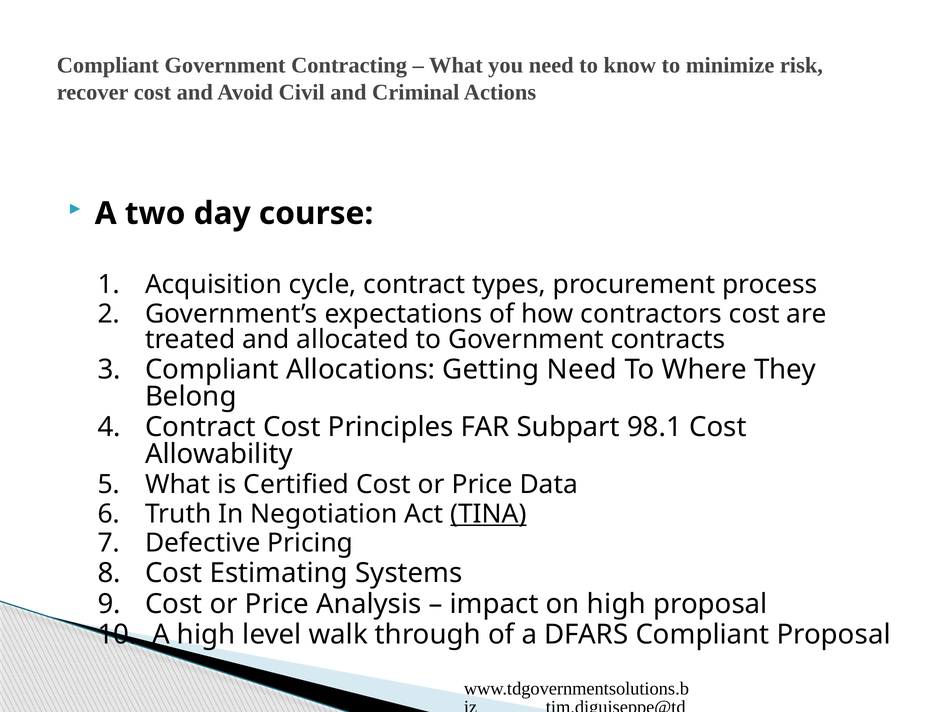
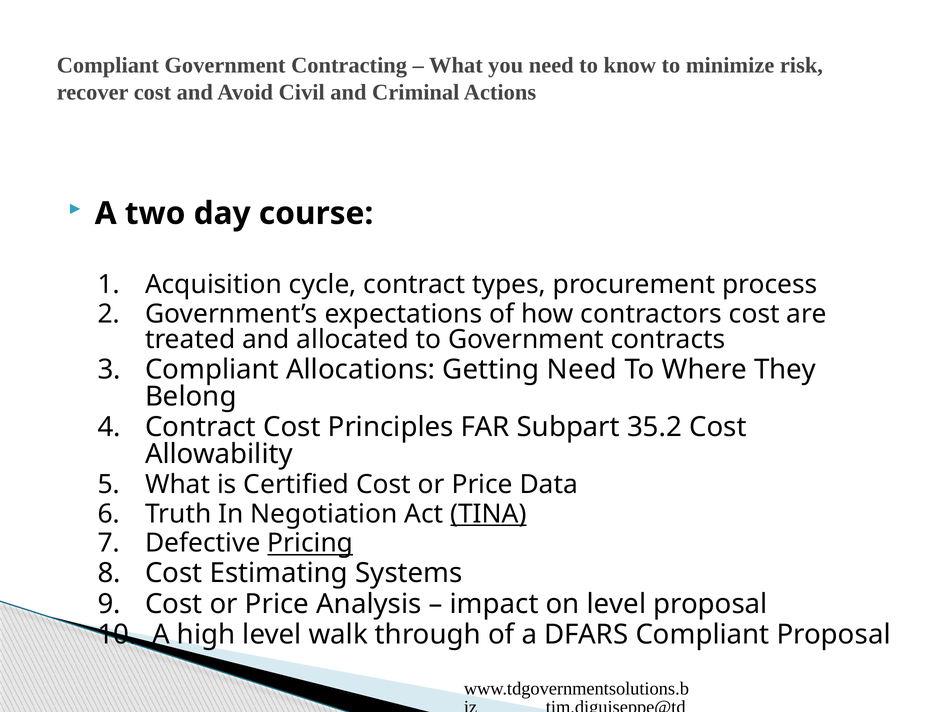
98.1: 98.1 -> 35.2
Pricing underline: none -> present
on high: high -> level
